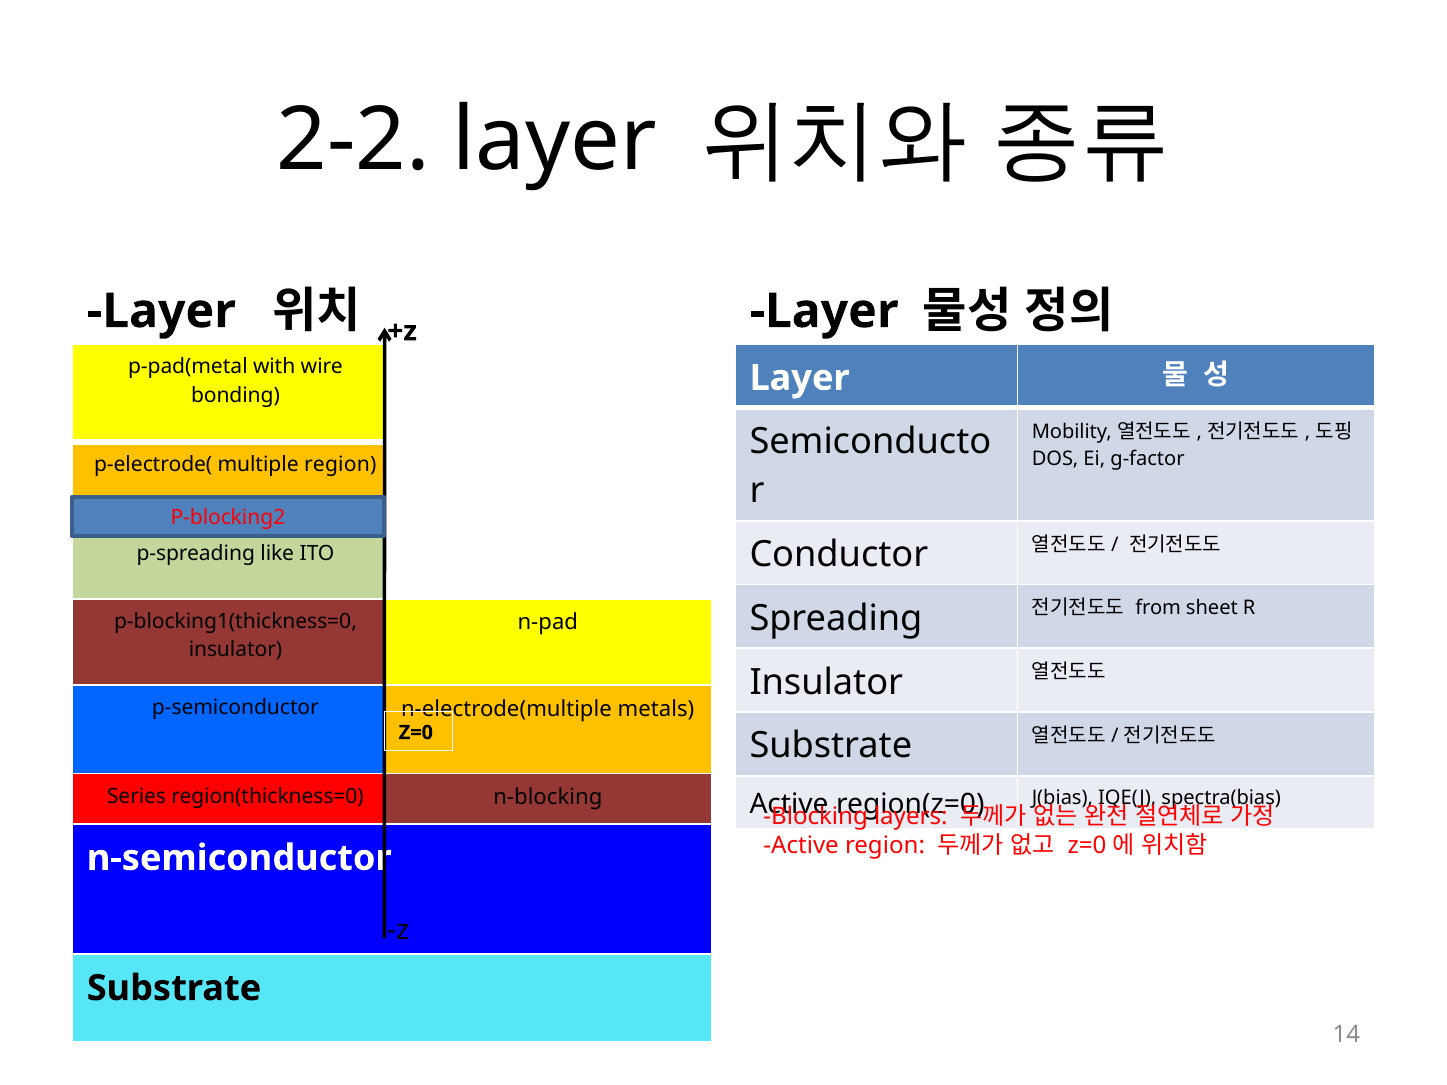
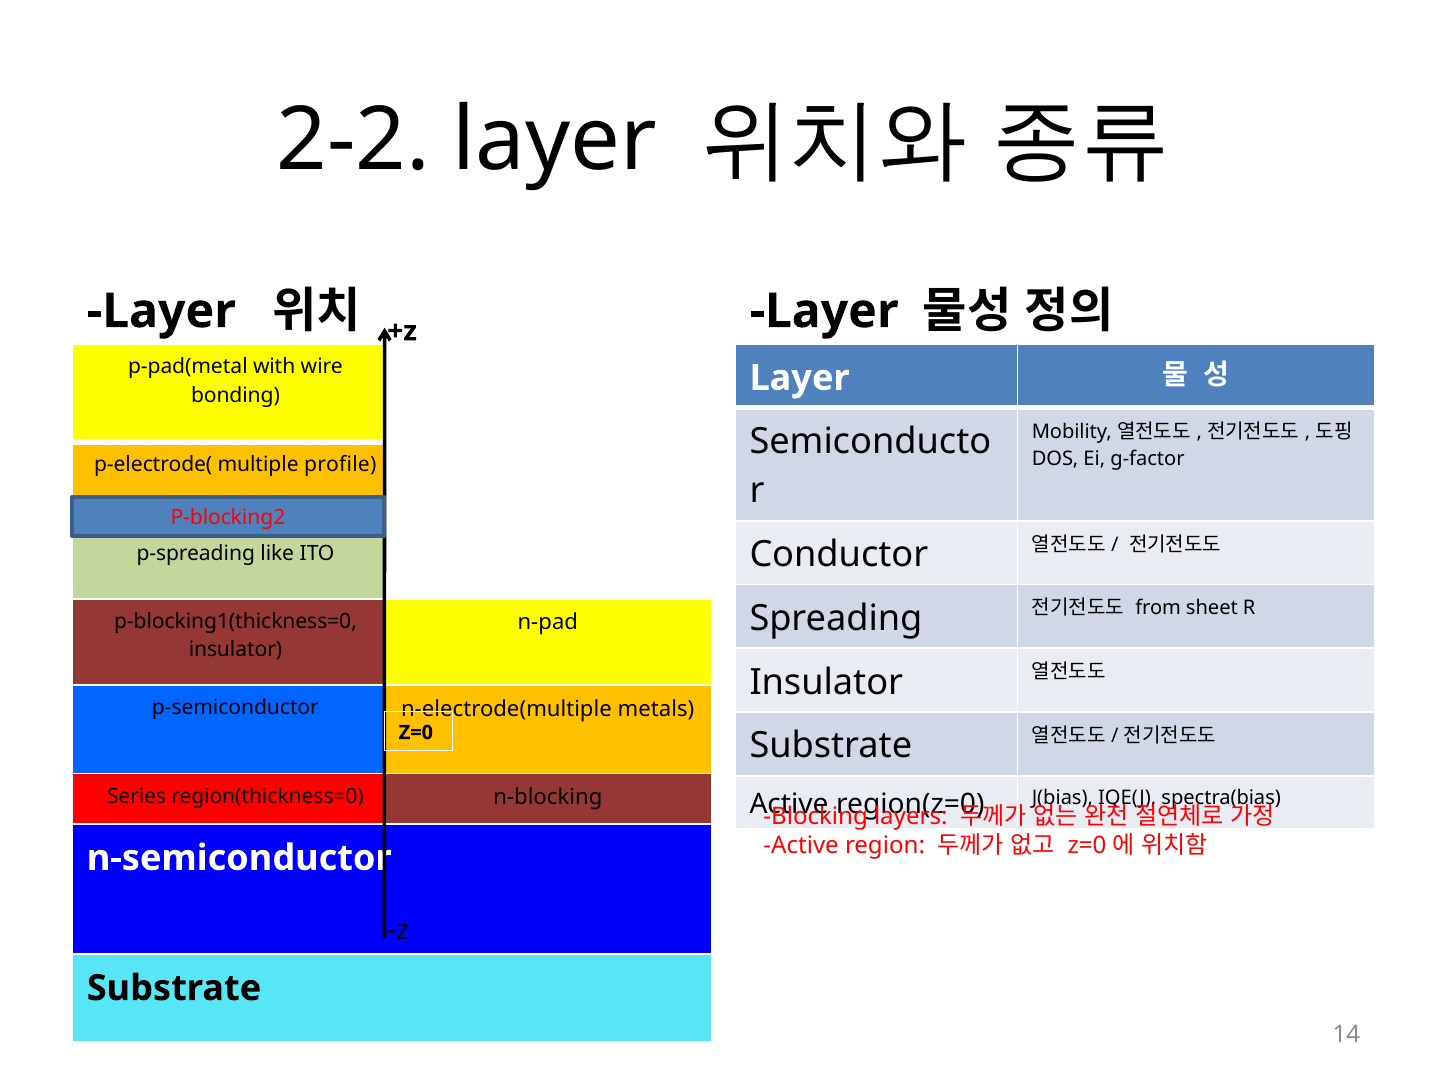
multiple region: region -> profile
